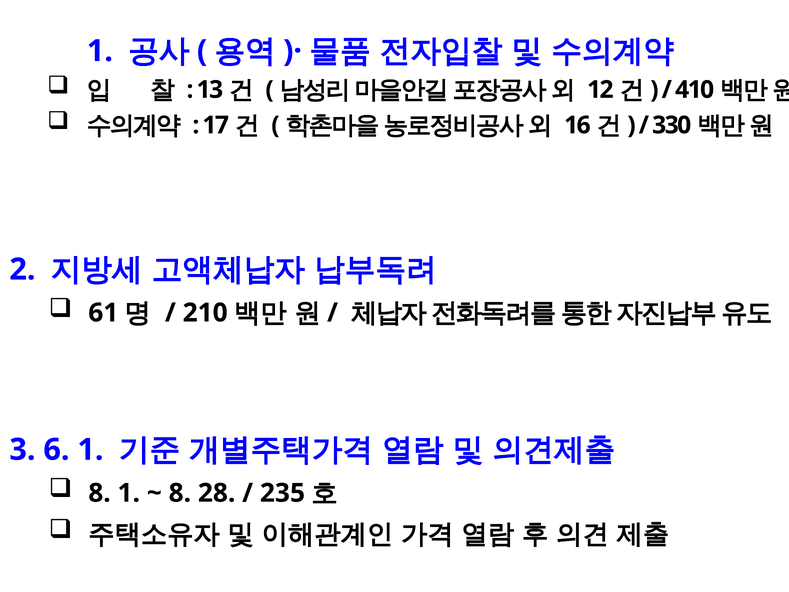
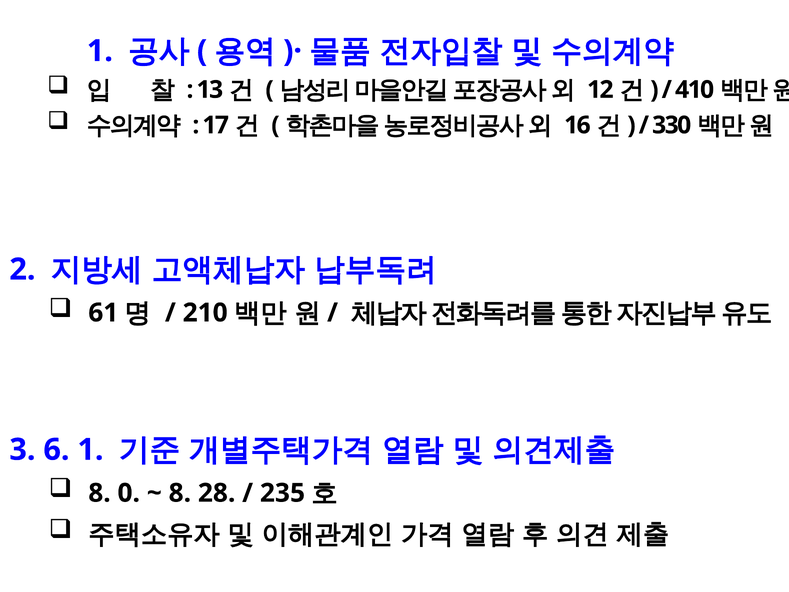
8 1: 1 -> 0
